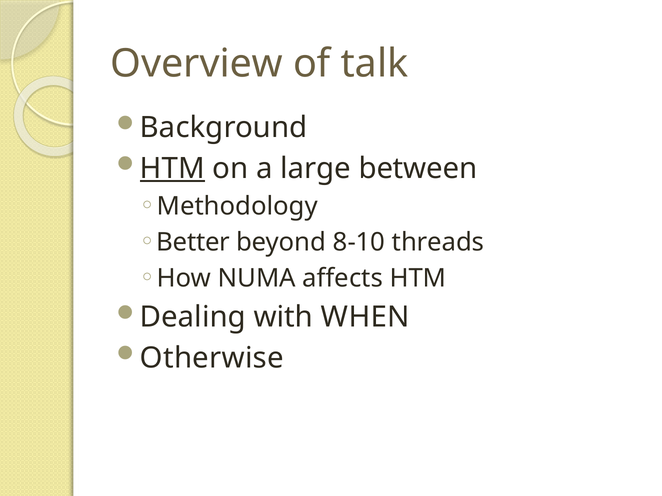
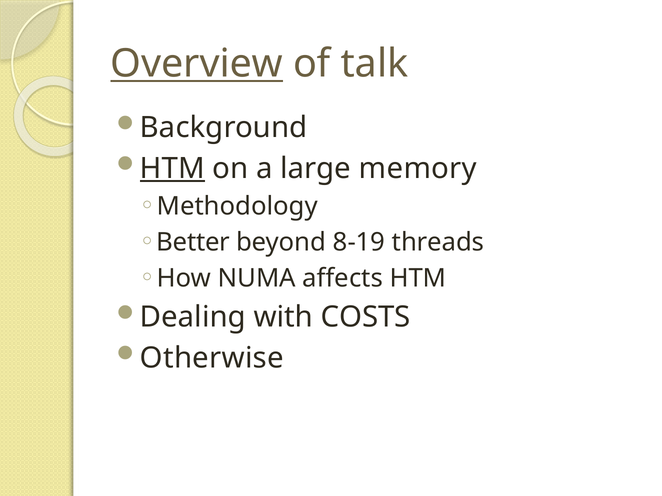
Overview underline: none -> present
between: between -> memory
8-10: 8-10 -> 8-19
WHEN: WHEN -> COSTS
